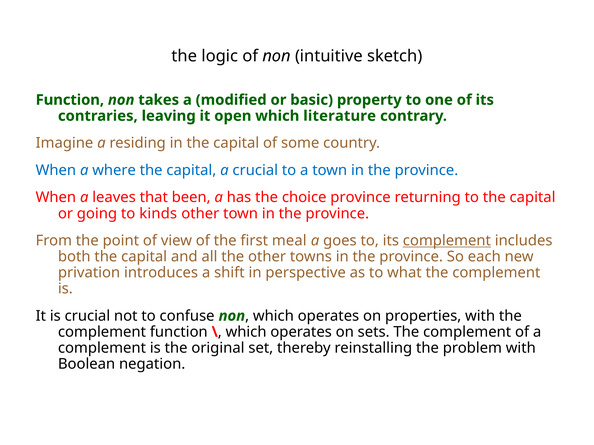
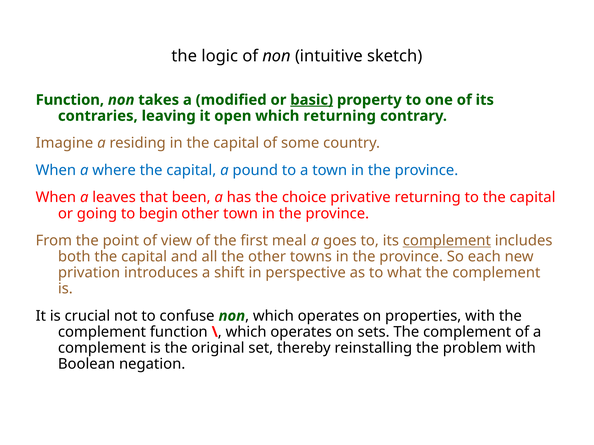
basic underline: none -> present
which literature: literature -> returning
a crucial: crucial -> pound
choice province: province -> privative
kinds: kinds -> begin
